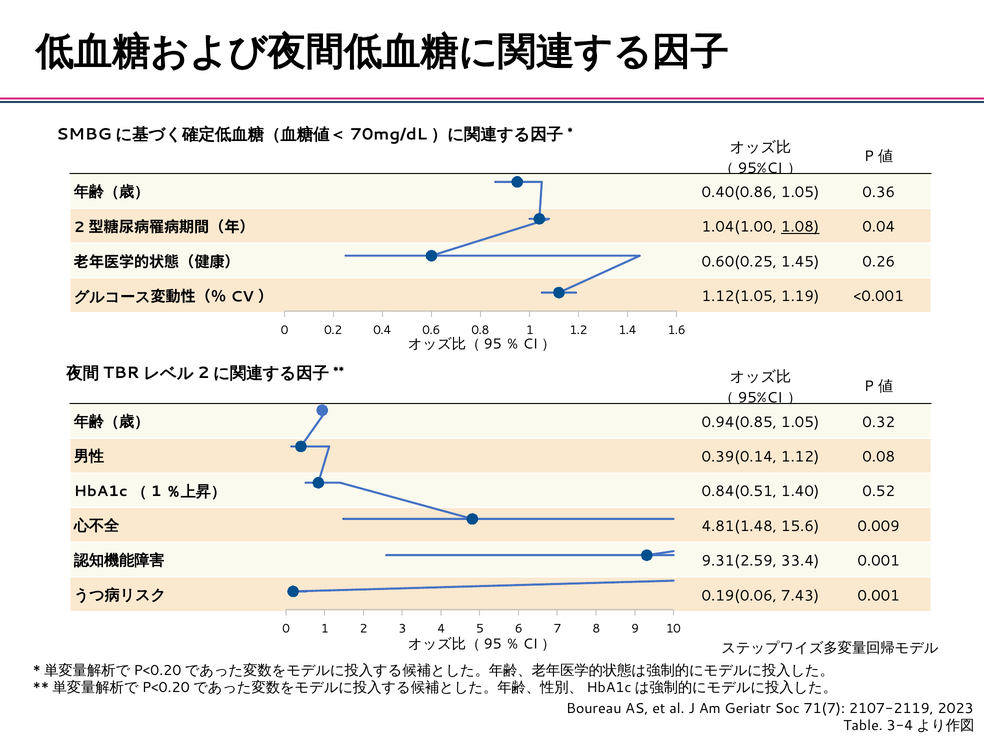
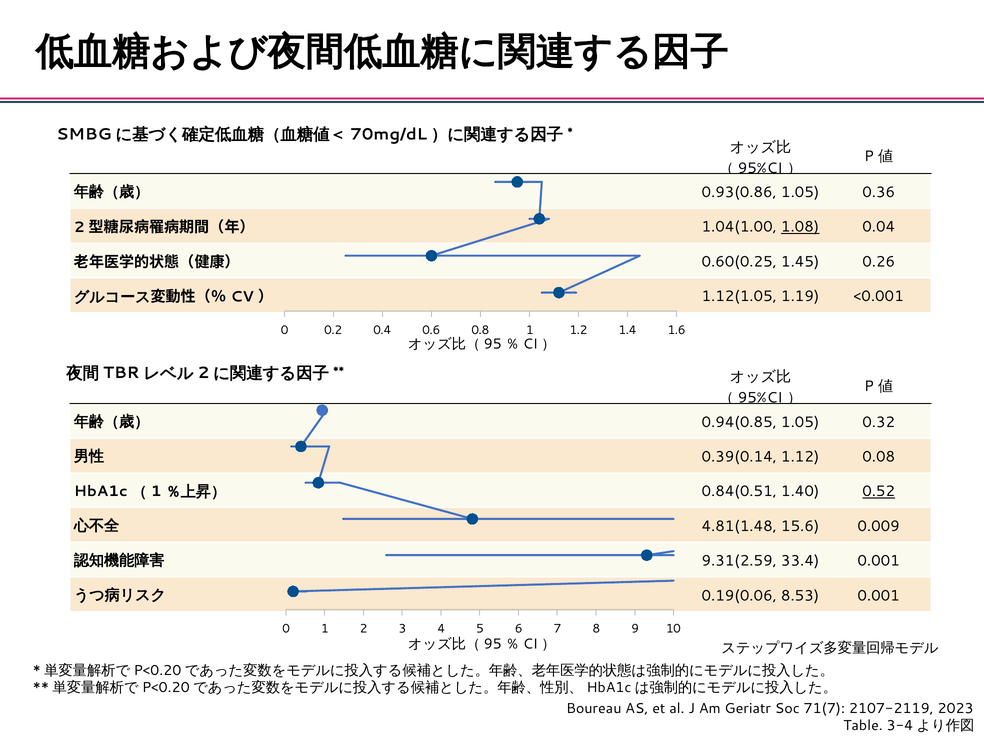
0.40(0.86: 0.40(0.86 -> 0.93(0.86
0.52 underline: none -> present
7.43: 7.43 -> 8.53
